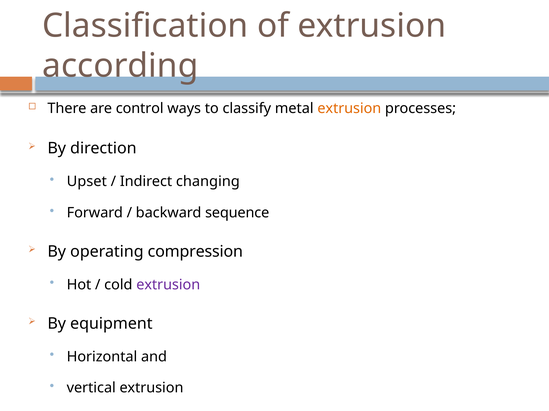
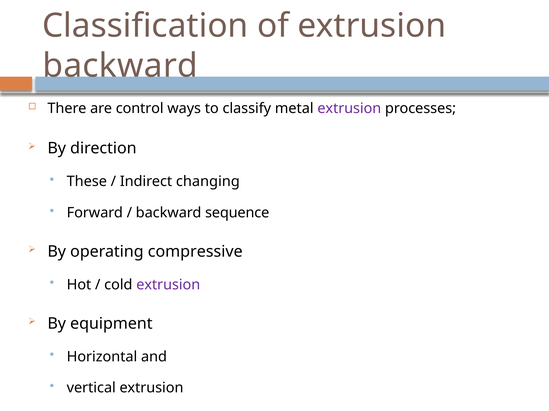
according at (120, 66): according -> backward
extrusion at (349, 108) colour: orange -> purple
Upset: Upset -> These
compression: compression -> compressive
